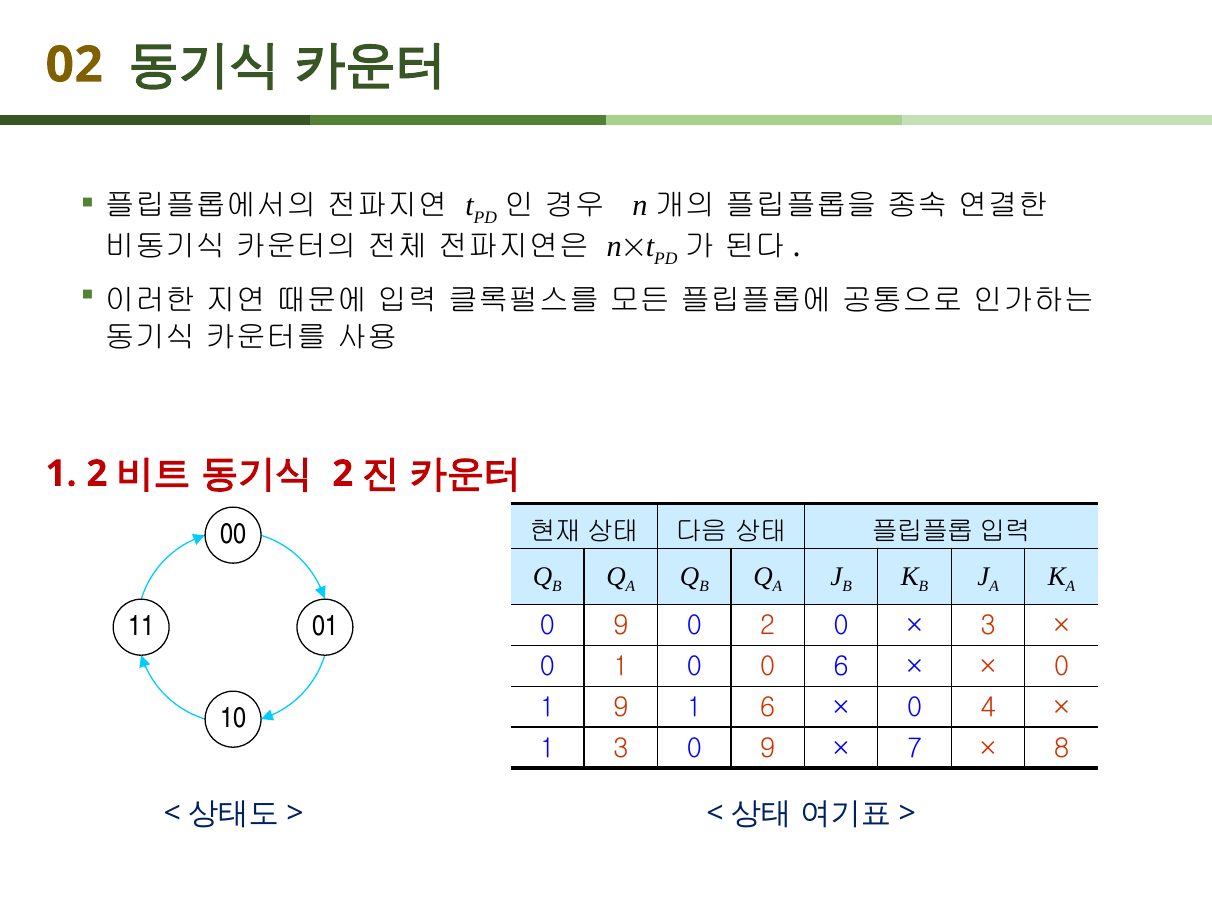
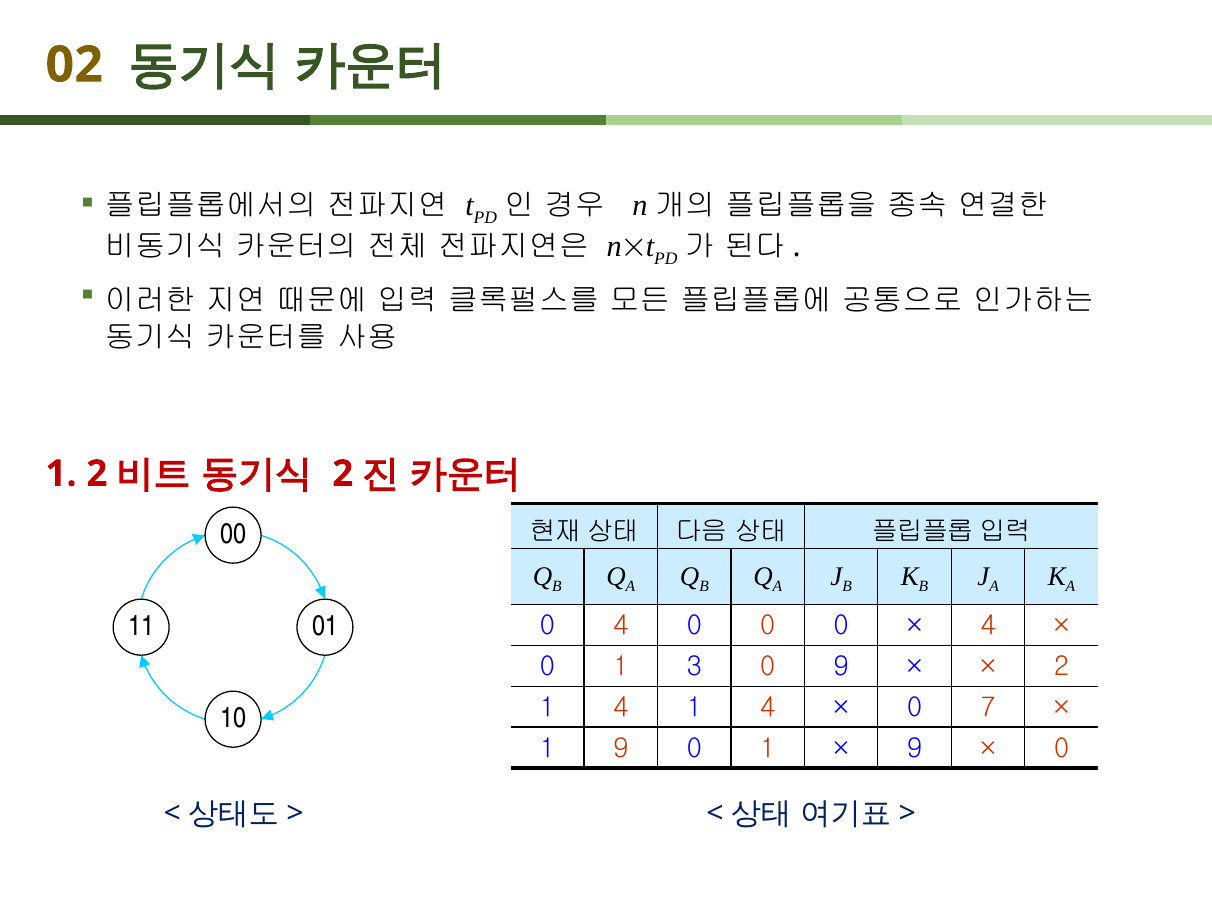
9 at (621, 626): 9 -> 4
2 at (768, 626): 2 -> 0
3 at (988, 626): 3 -> 4
1 0: 0 -> 3
0 6: 6 -> 9
0 at (1061, 667): 0 -> 2
9 at (621, 708): 9 -> 4
6 at (768, 708): 6 -> 4
4: 4 -> 7
1 3: 3 -> 9
9 at (768, 749): 9 -> 1
7 at (915, 749): 7 -> 9
8 at (1061, 749): 8 -> 0
